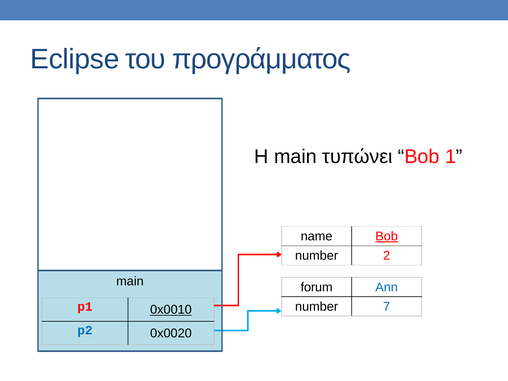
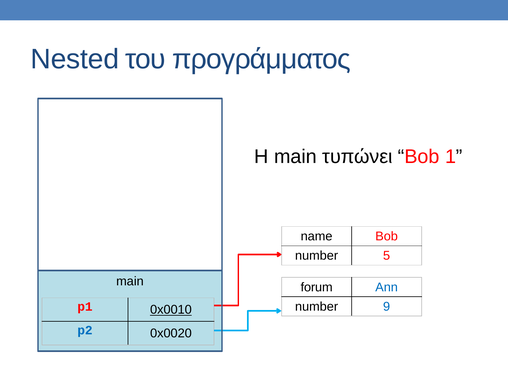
Eclipse: Eclipse -> Nested
Bob at (387, 236) underline: present -> none
2: 2 -> 5
7: 7 -> 9
